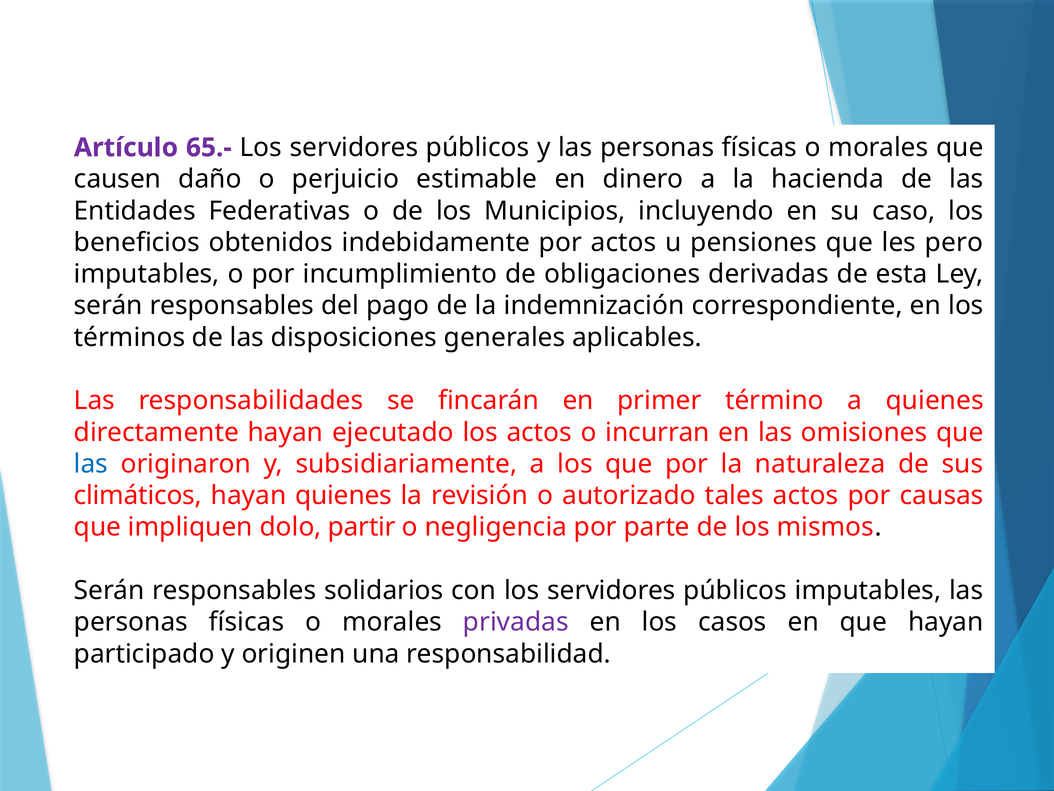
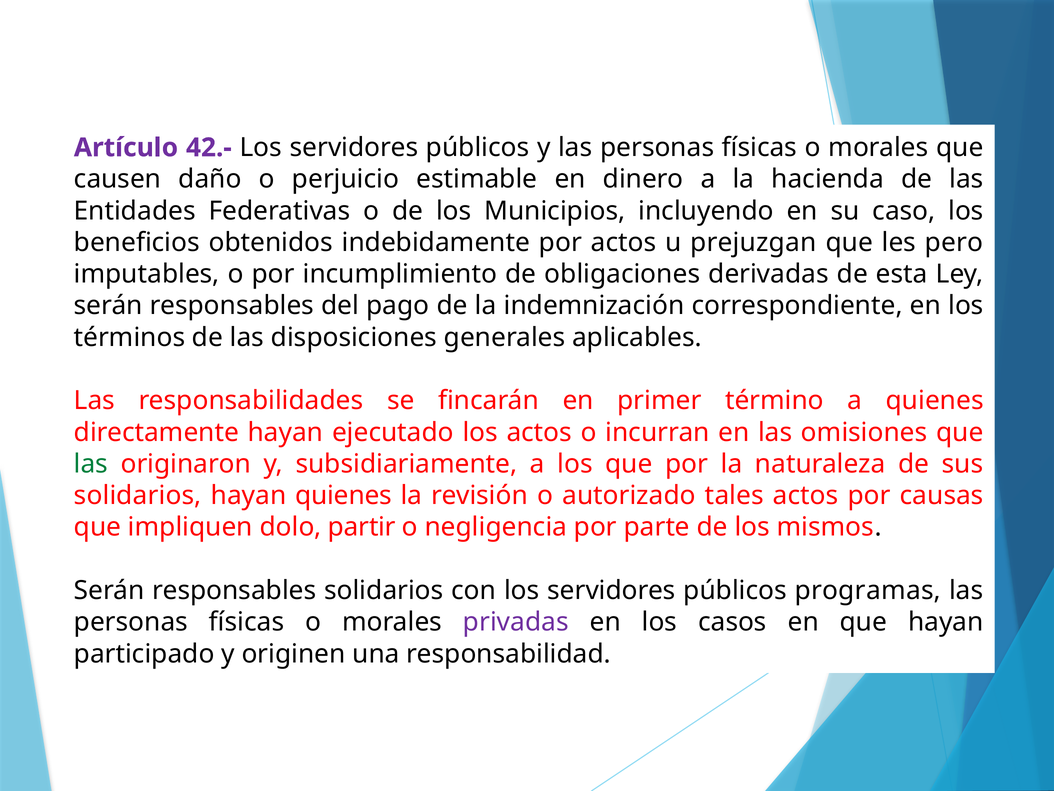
65.-: 65.- -> 42.-
pensiones: pensiones -> prejuzgan
las at (91, 464) colour: blue -> green
climáticos at (138, 495): climáticos -> solidarios
públicos imputables: imputables -> programas
